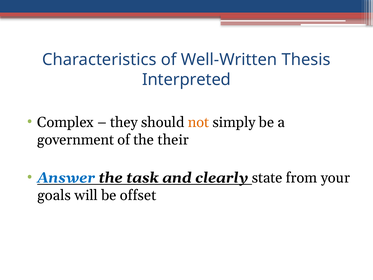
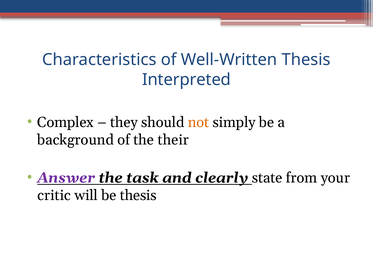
government: government -> background
Answer colour: blue -> purple
goals: goals -> critic
be offset: offset -> thesis
